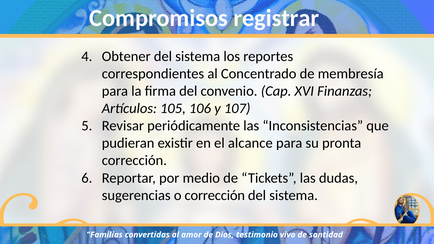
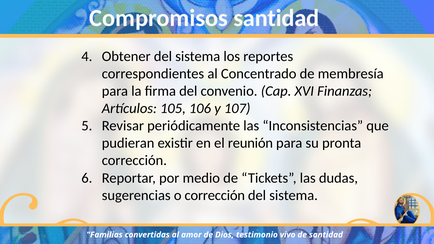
Compromisos registrar: registrar -> santidad
alcance: alcance -> reunión
